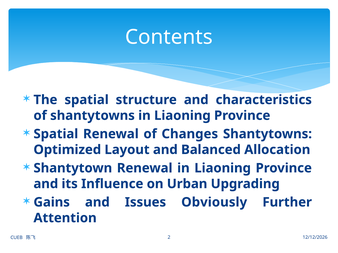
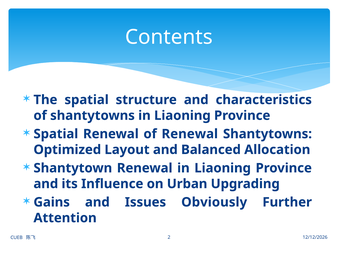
of Changes: Changes -> Renewal
